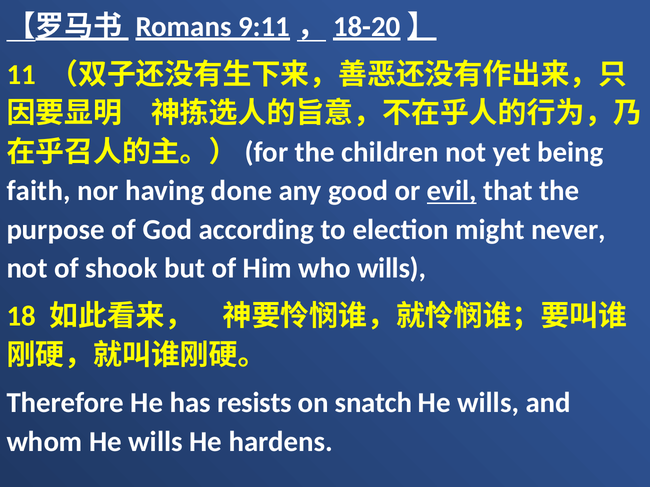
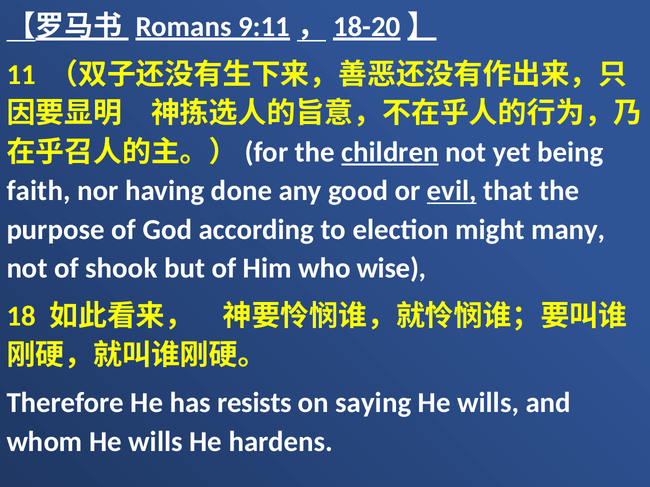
children underline: none -> present
never: never -> many
who wills: wills -> wise
snatch: snatch -> saying
